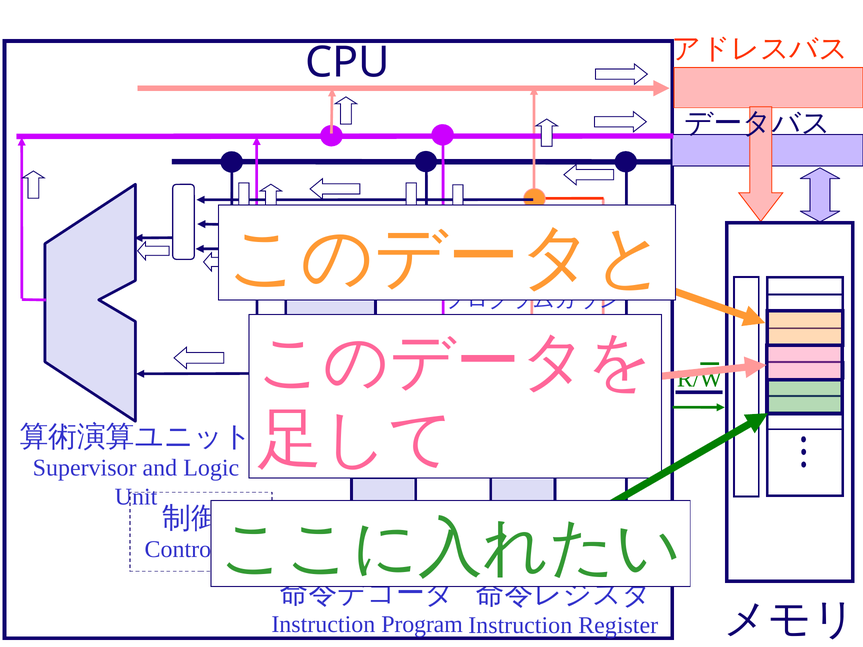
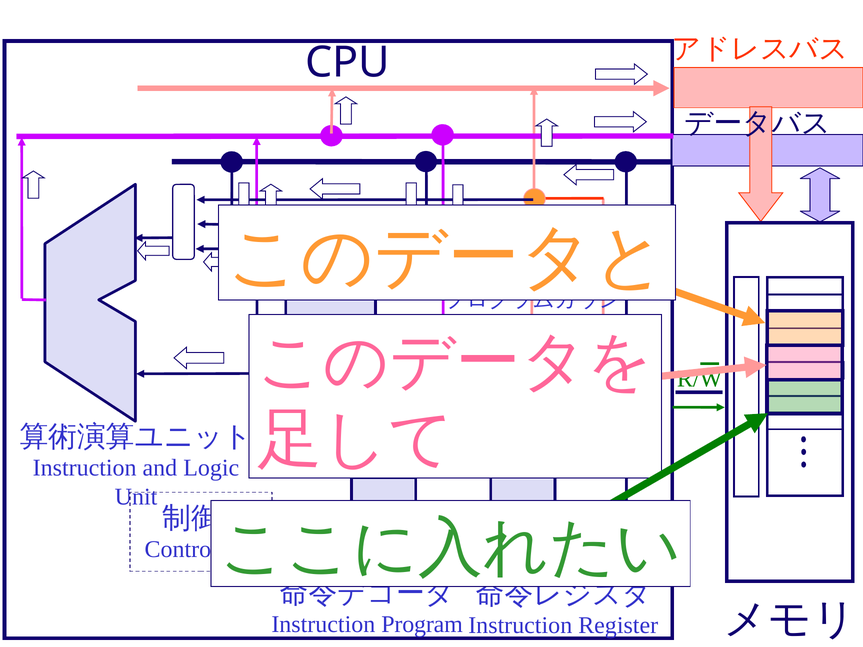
Supervisor at (85, 468): Supervisor -> Instruction
